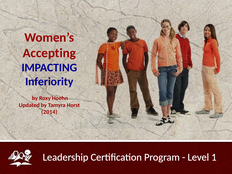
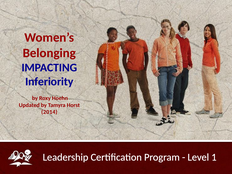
Accepting: Accepting -> Belonging
